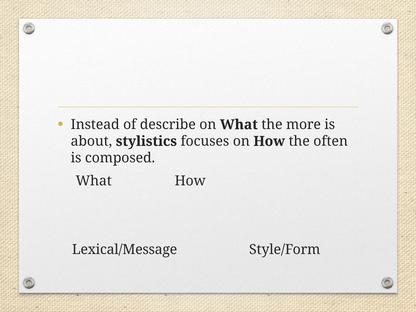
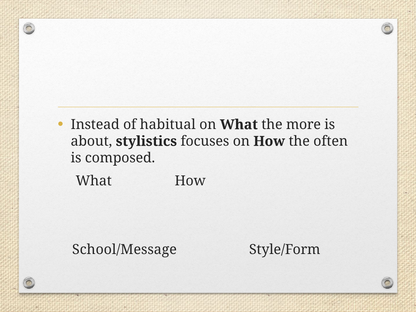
describe: describe -> habitual
Lexical/Message: Lexical/Message -> School/Message
